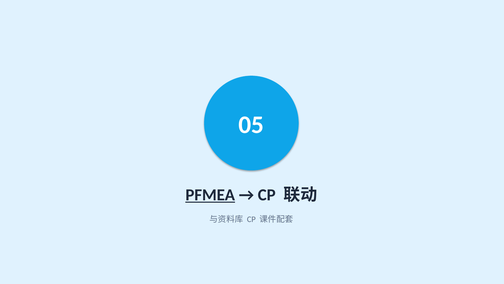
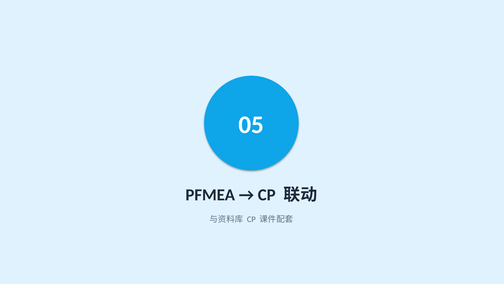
PFMEA underline: present -> none
